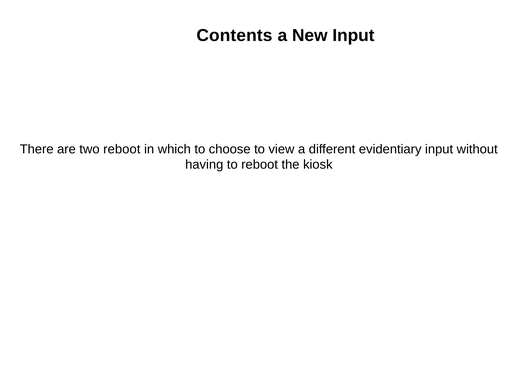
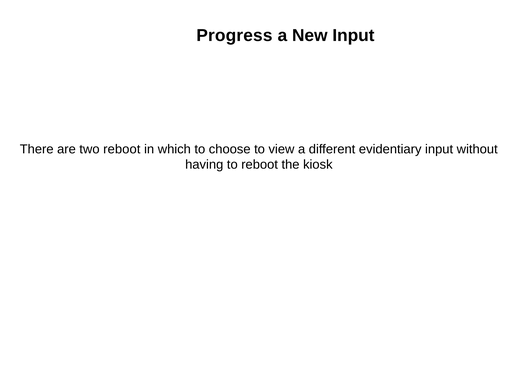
Contents: Contents -> Progress
